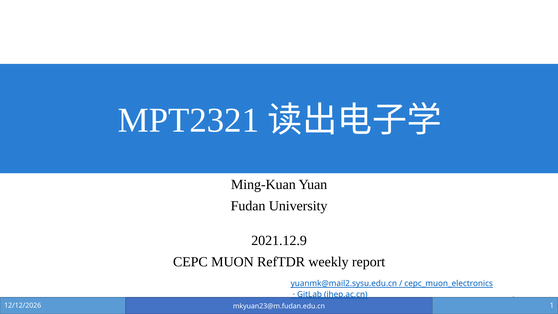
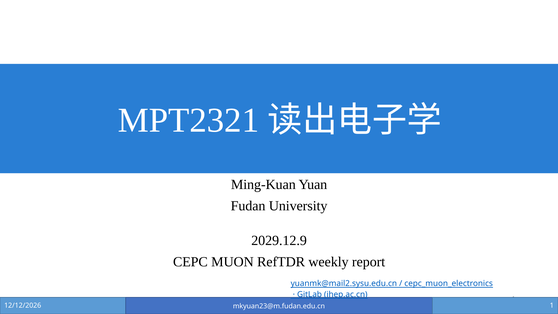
2021.12.9: 2021.12.9 -> 2029.12.9
